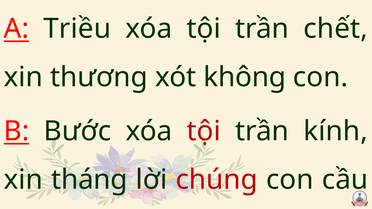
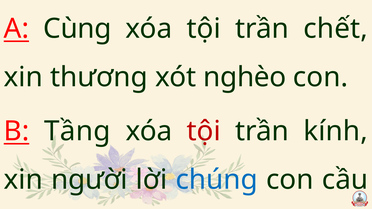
Triều: Triều -> Cùng
không: không -> nghèo
Bước: Bước -> Tầng
tháng: tháng -> người
chúng colour: red -> blue
